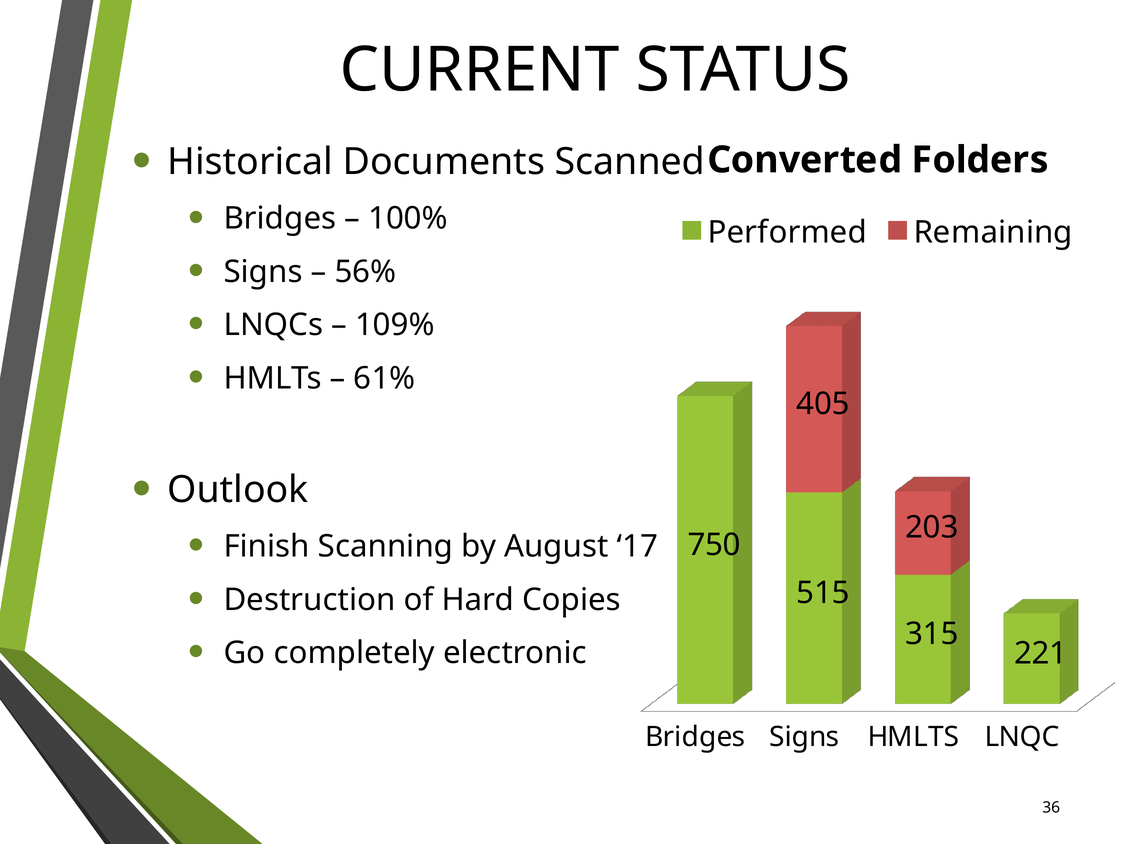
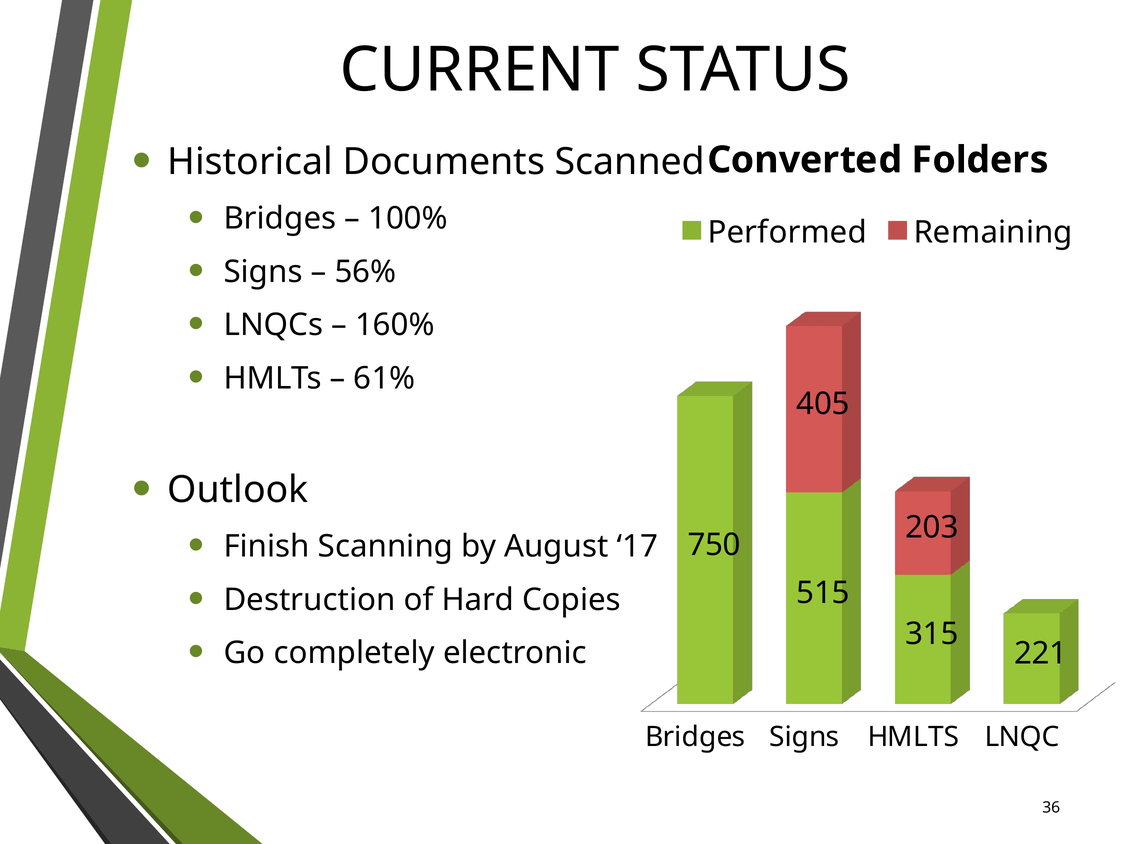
109%: 109% -> 160%
